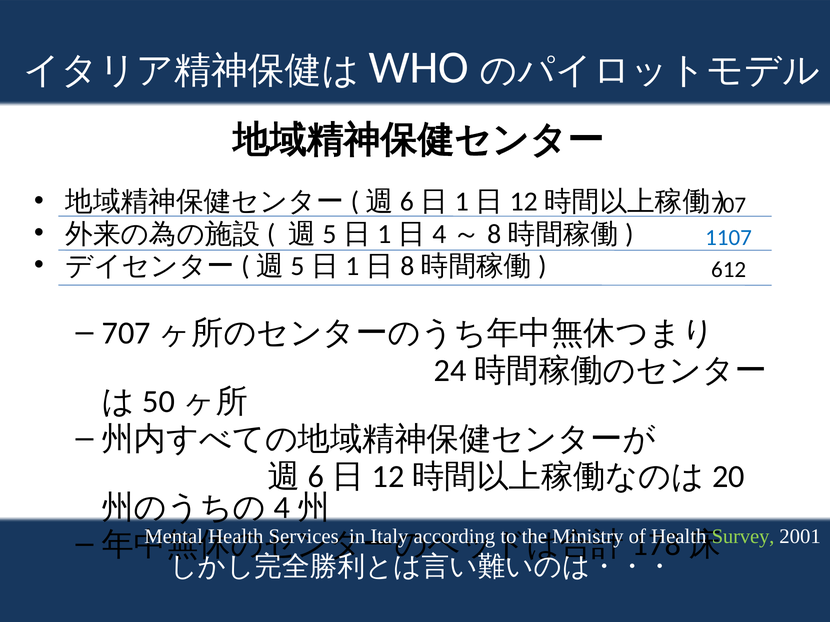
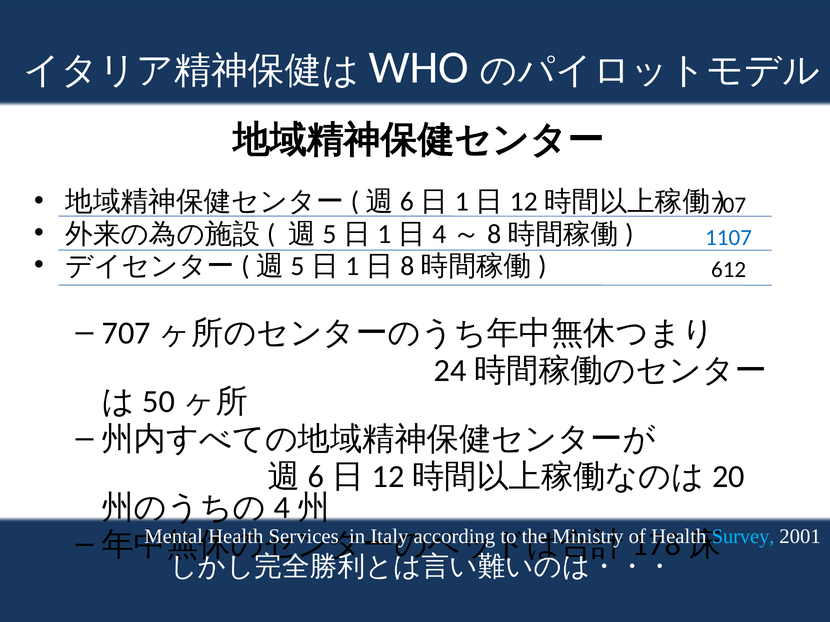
Survey colour: light green -> light blue
